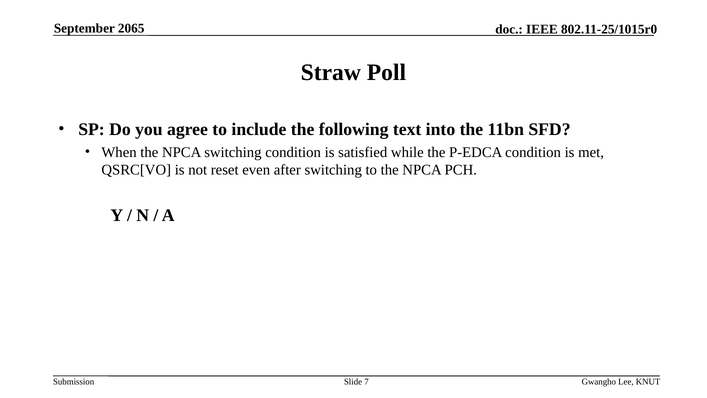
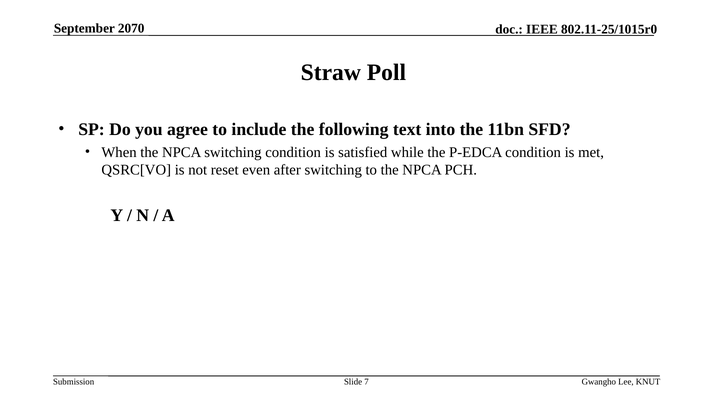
2065: 2065 -> 2070
